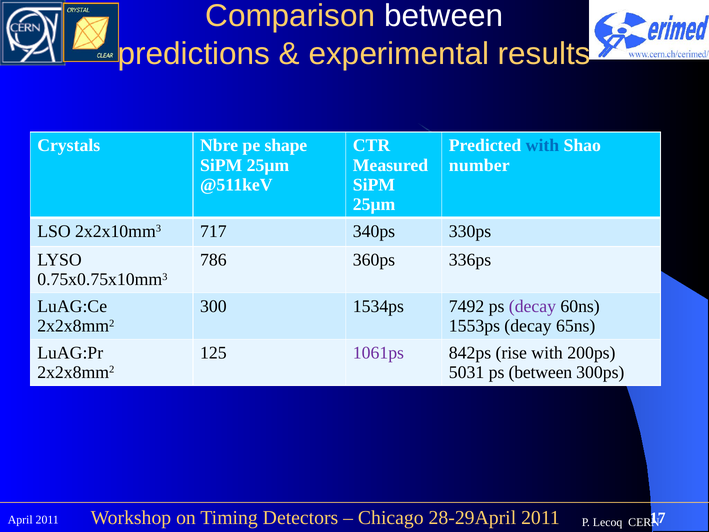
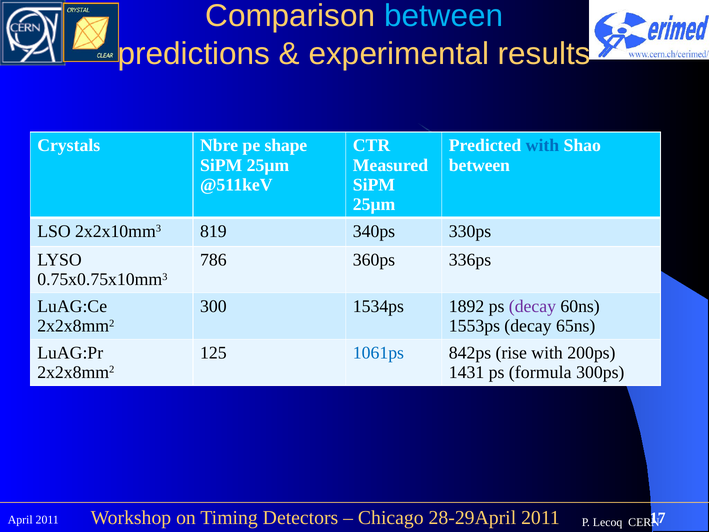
between at (444, 16) colour: white -> light blue
number at (479, 165): number -> between
717: 717 -> 819
7492: 7492 -> 1892
1061ps colour: purple -> blue
5031: 5031 -> 1431
ps between: between -> formula
